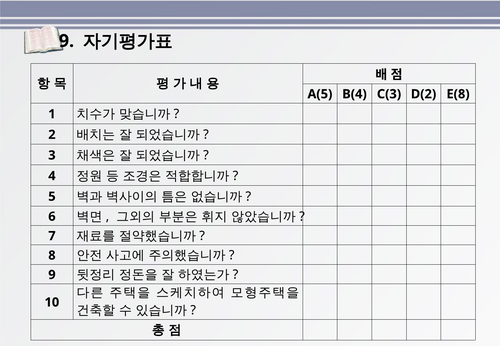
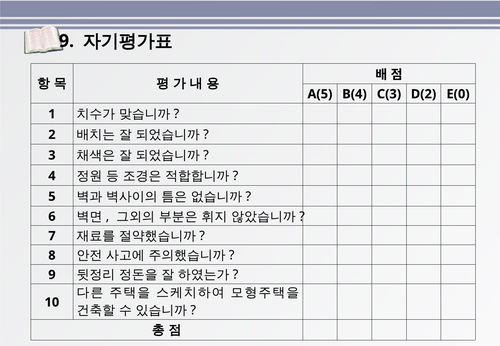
E(8: E(8 -> E(0
